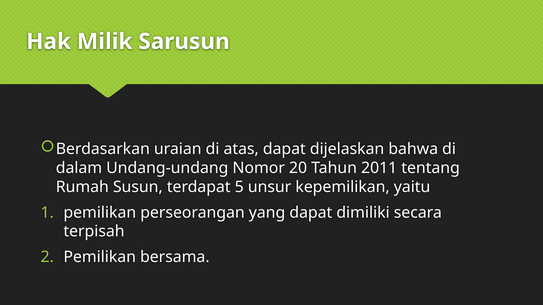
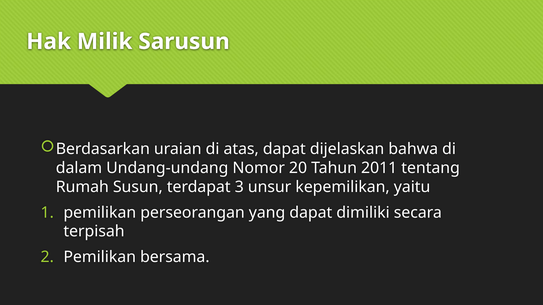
5: 5 -> 3
